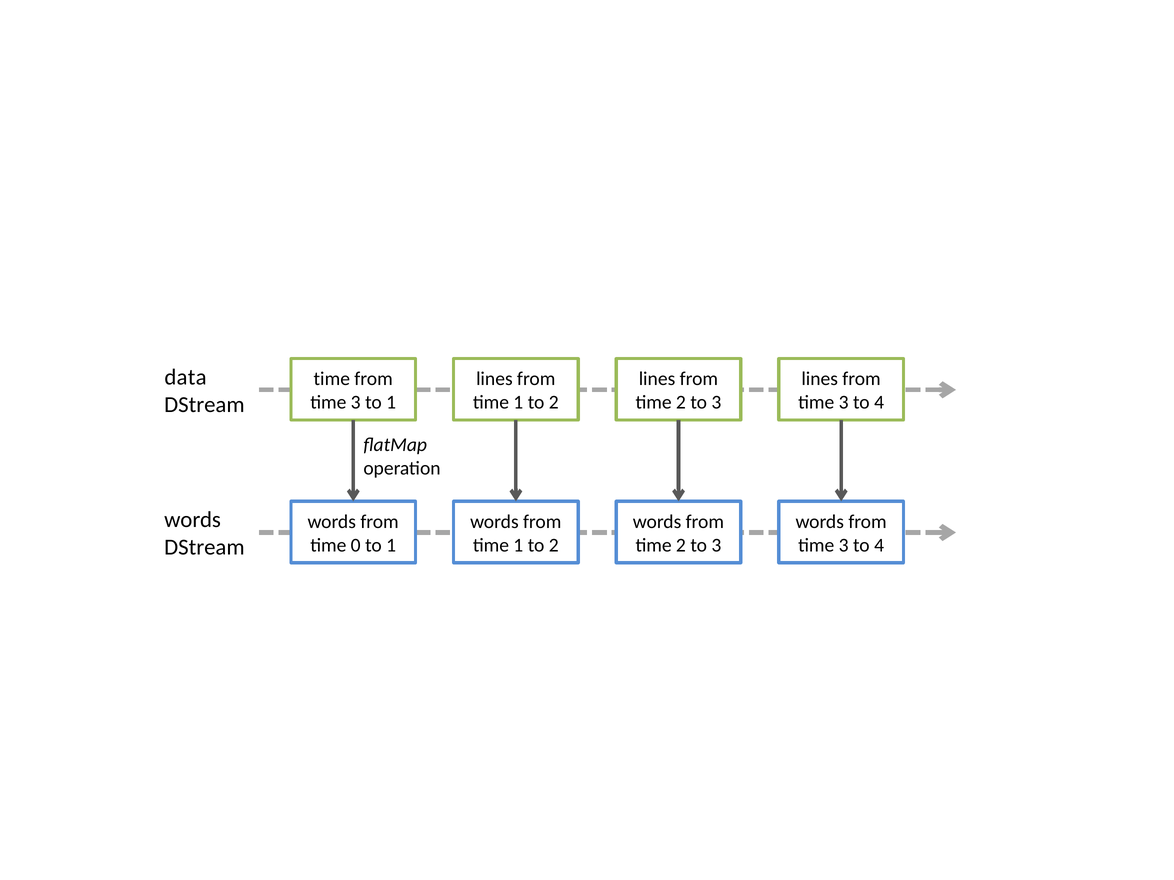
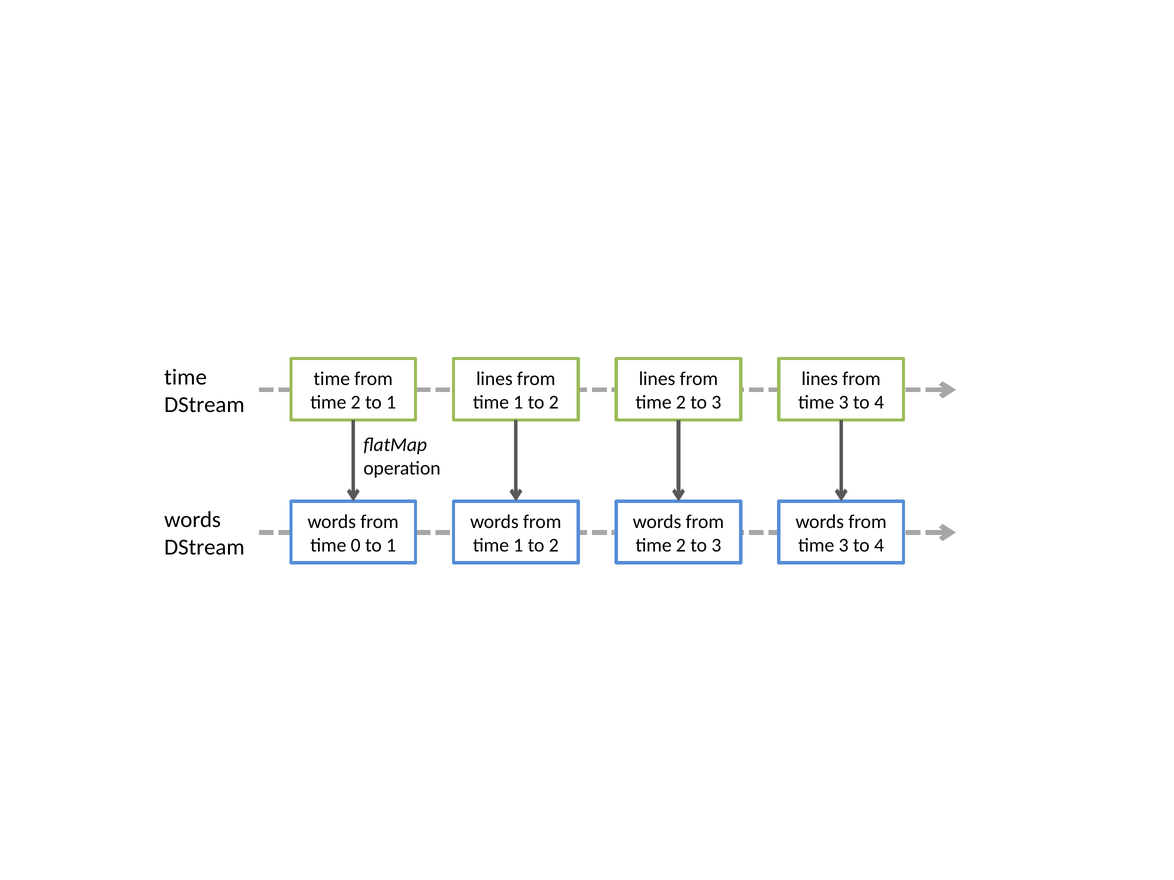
data at (185, 377): data -> time
3 at (356, 403): 3 -> 2
